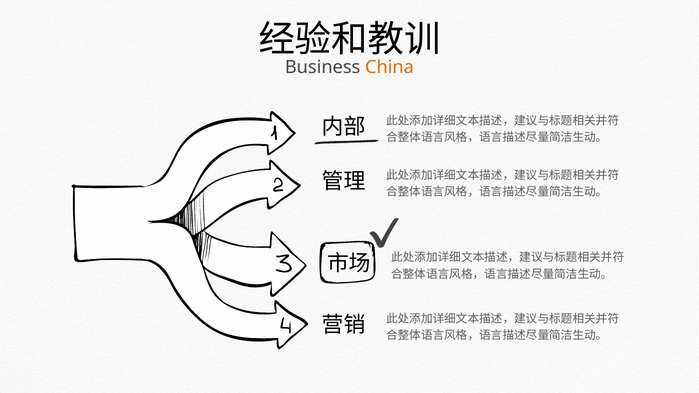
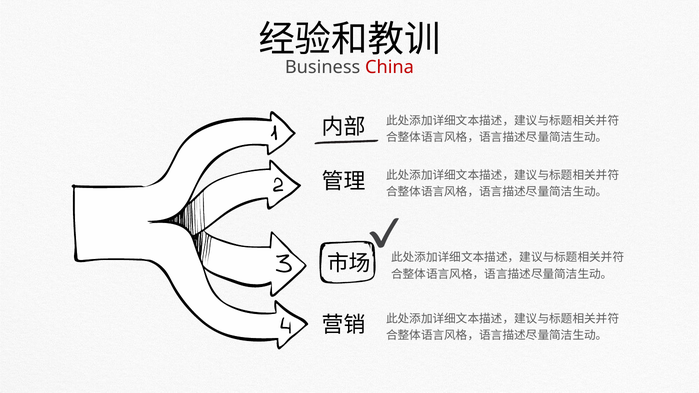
China colour: orange -> red
